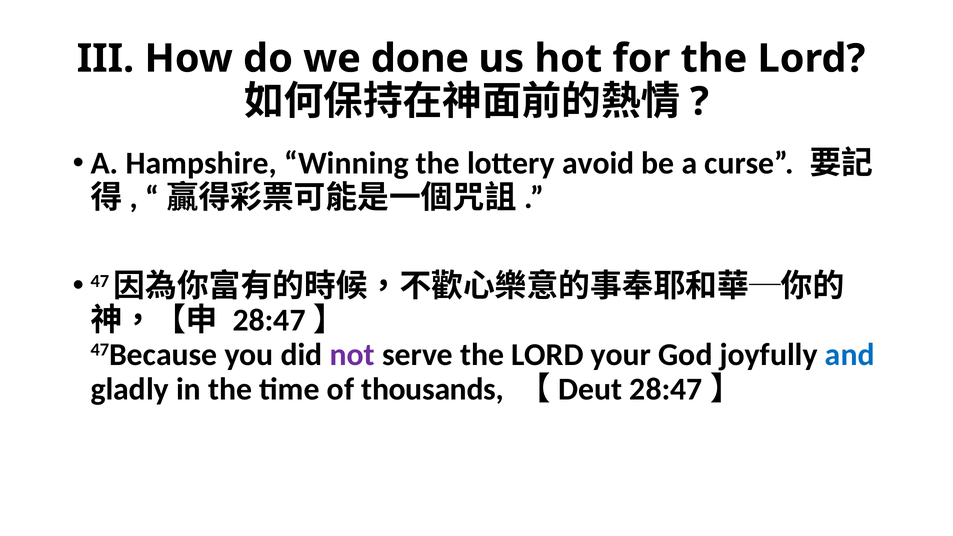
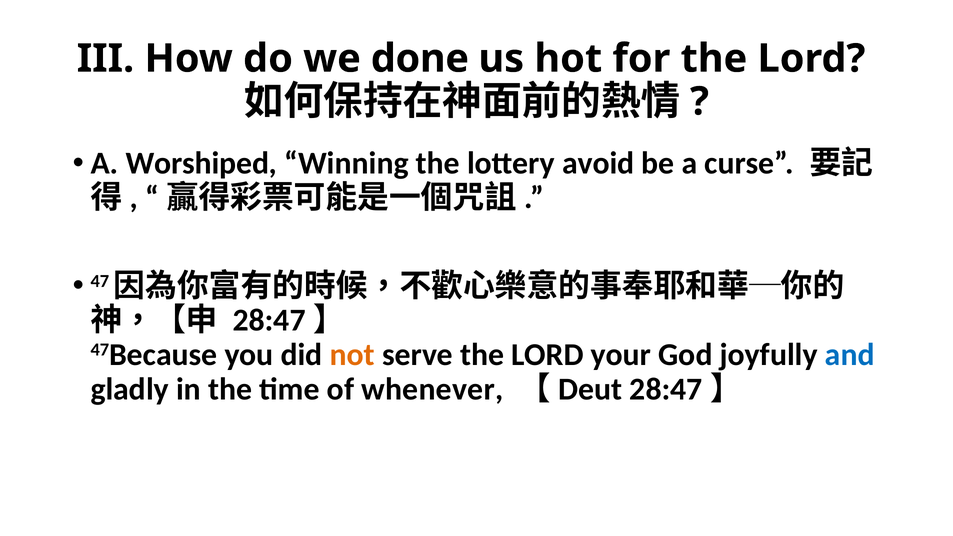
Hampshire: Hampshire -> Worshiped
not colour: purple -> orange
thousands: thousands -> whenever
